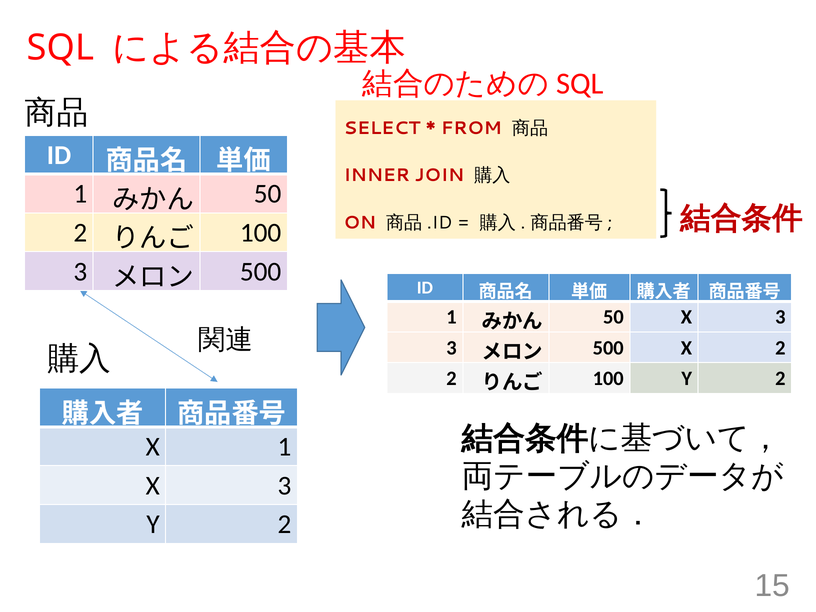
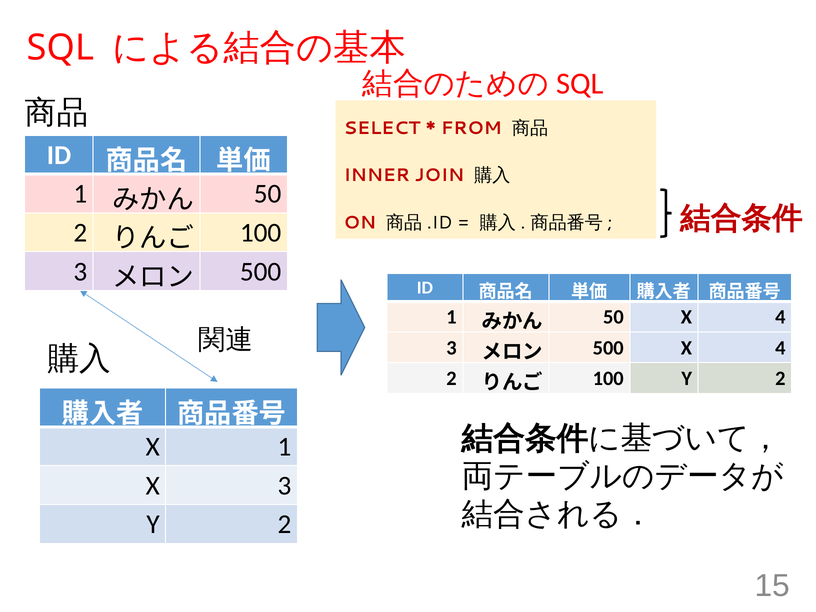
50 X 3: 3 -> 4
500 X 2: 2 -> 4
